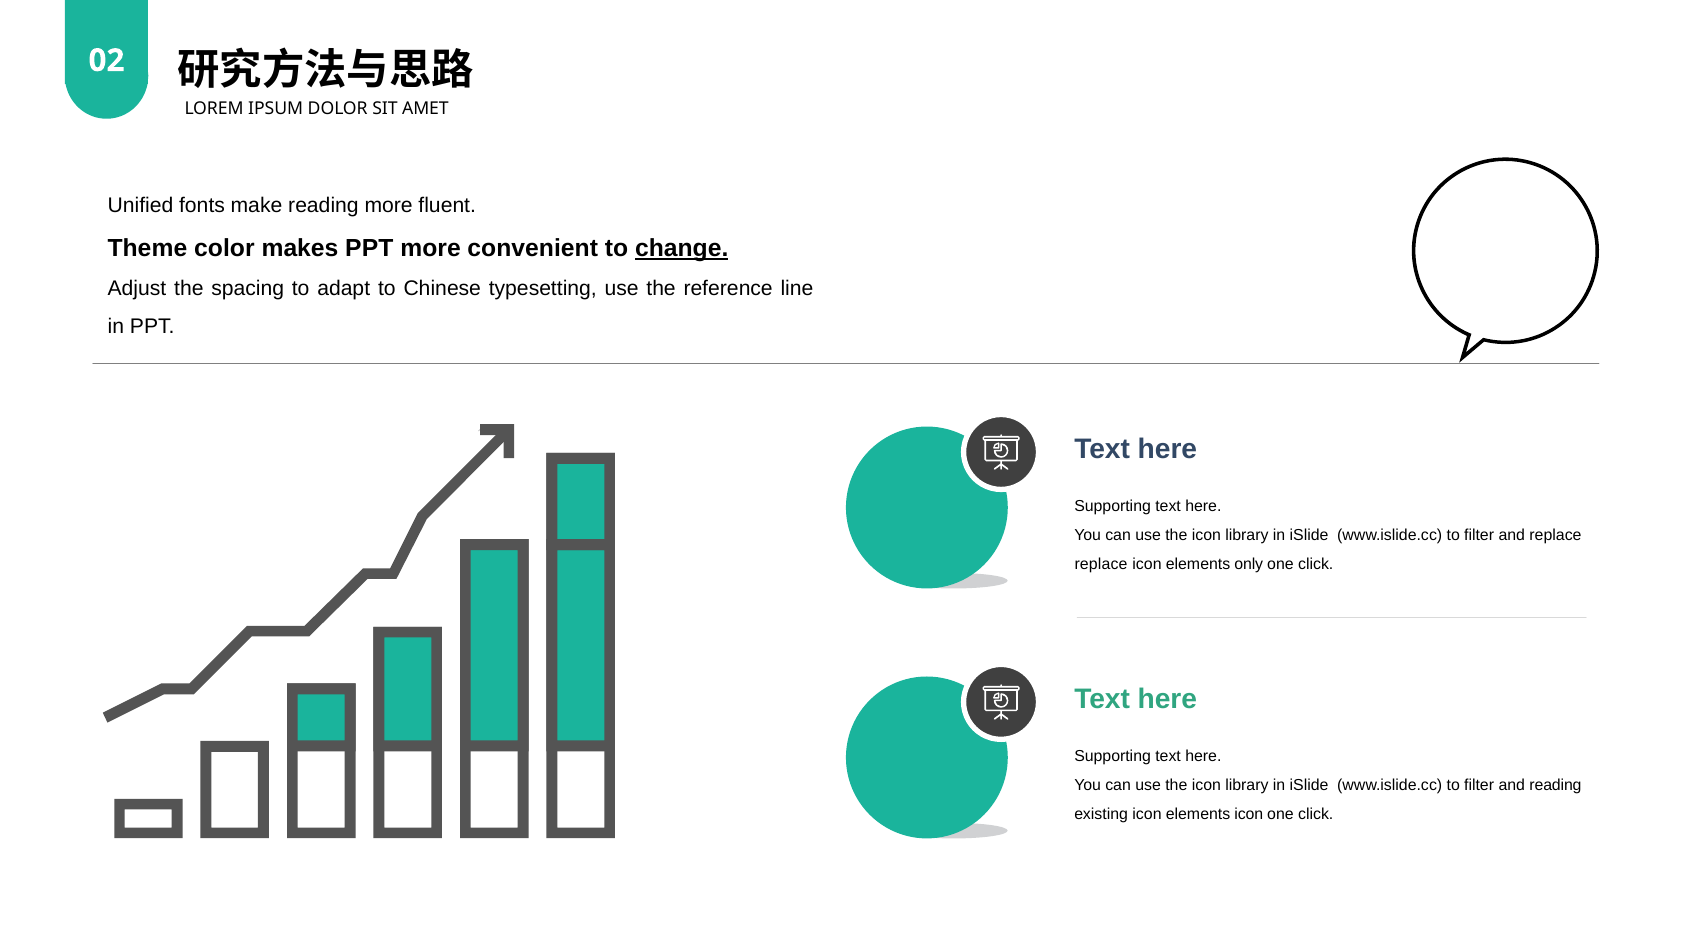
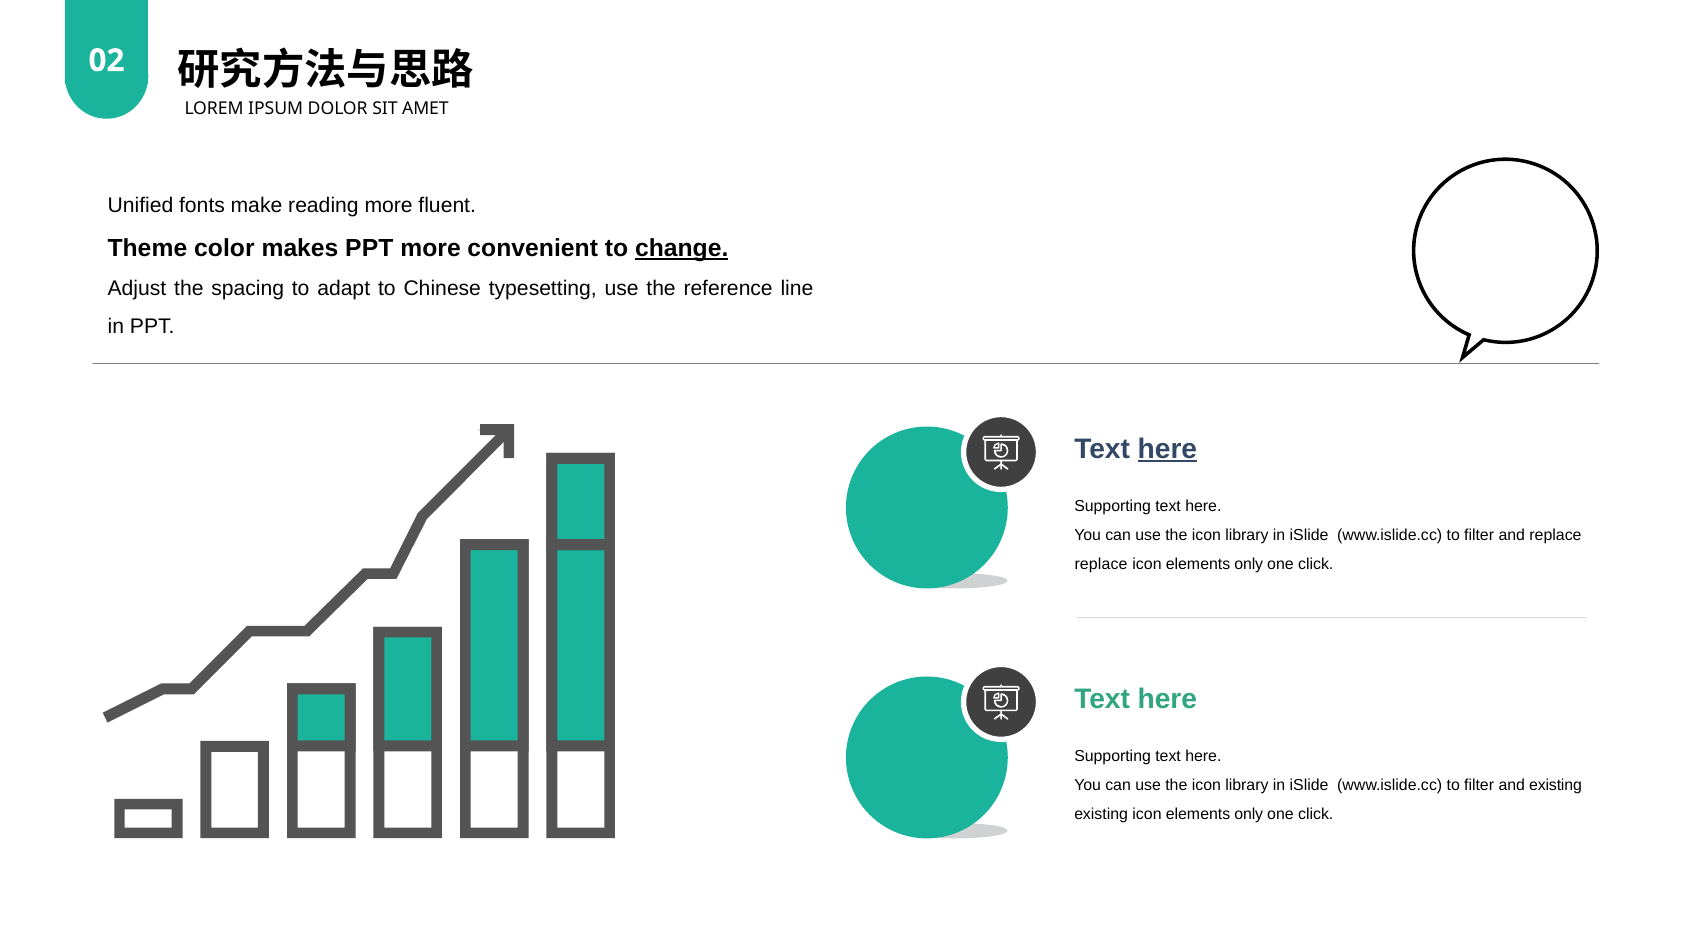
here at (1167, 449) underline: none -> present
and reading: reading -> existing
existing icon elements icon: icon -> only
